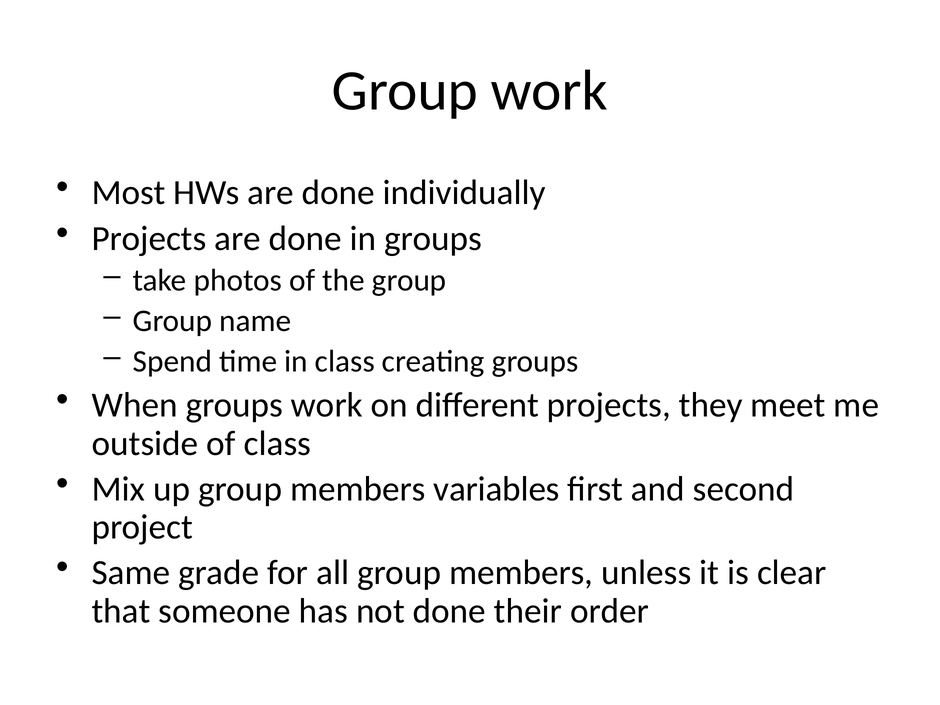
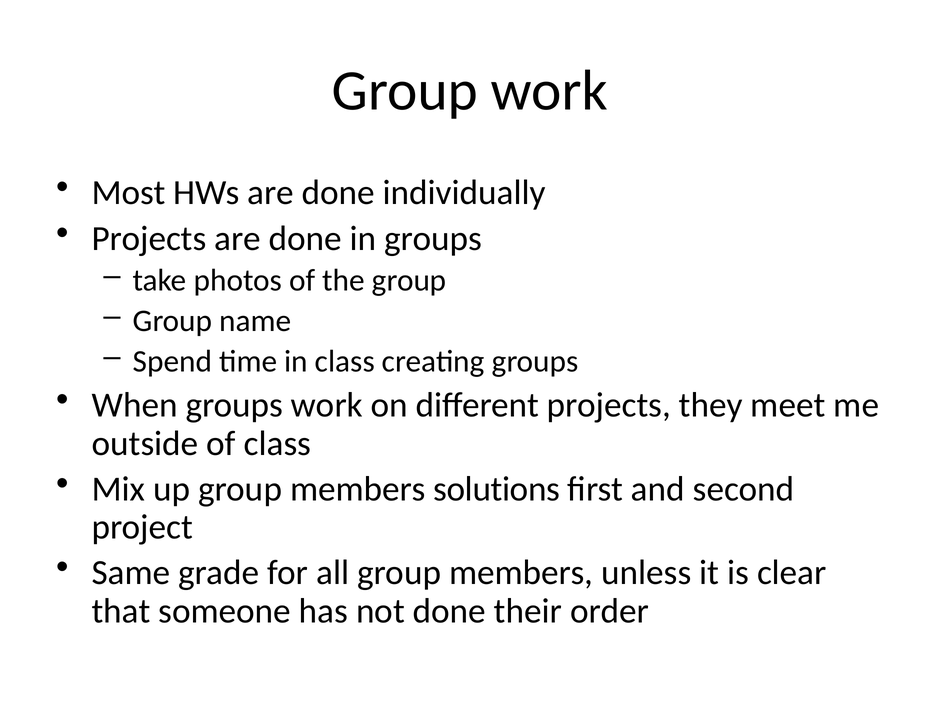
variables: variables -> solutions
